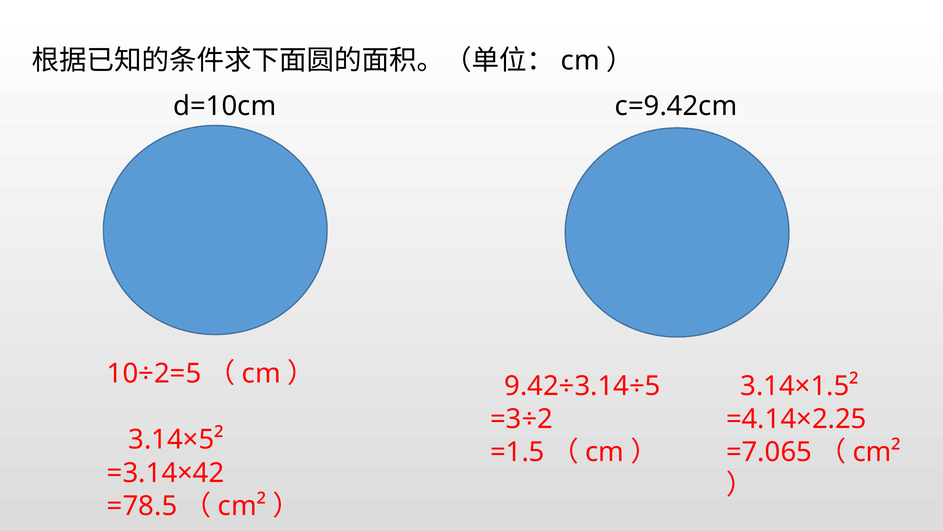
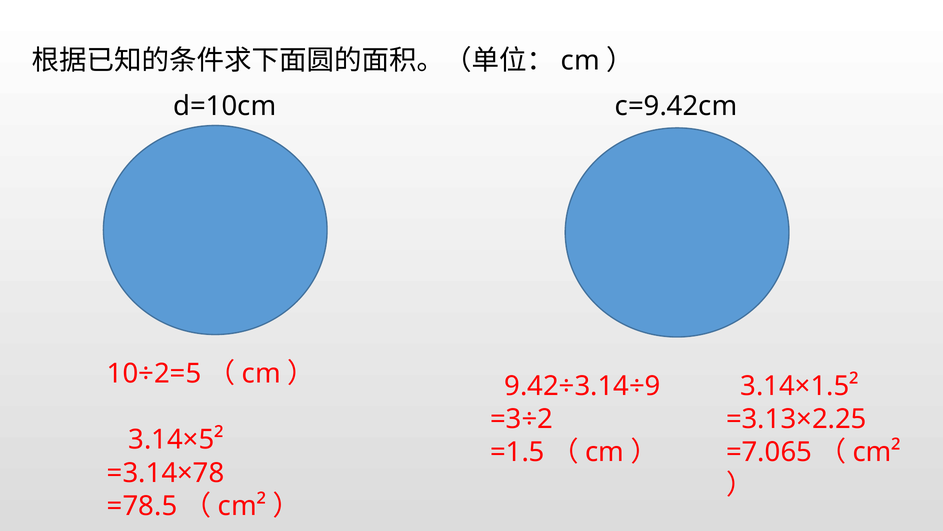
9.42÷3.14÷5: 9.42÷3.14÷5 -> 9.42÷3.14÷9
=4.14×2.25: =4.14×2.25 -> =3.13×2.25
=3.14×42: =3.14×42 -> =3.14×78
